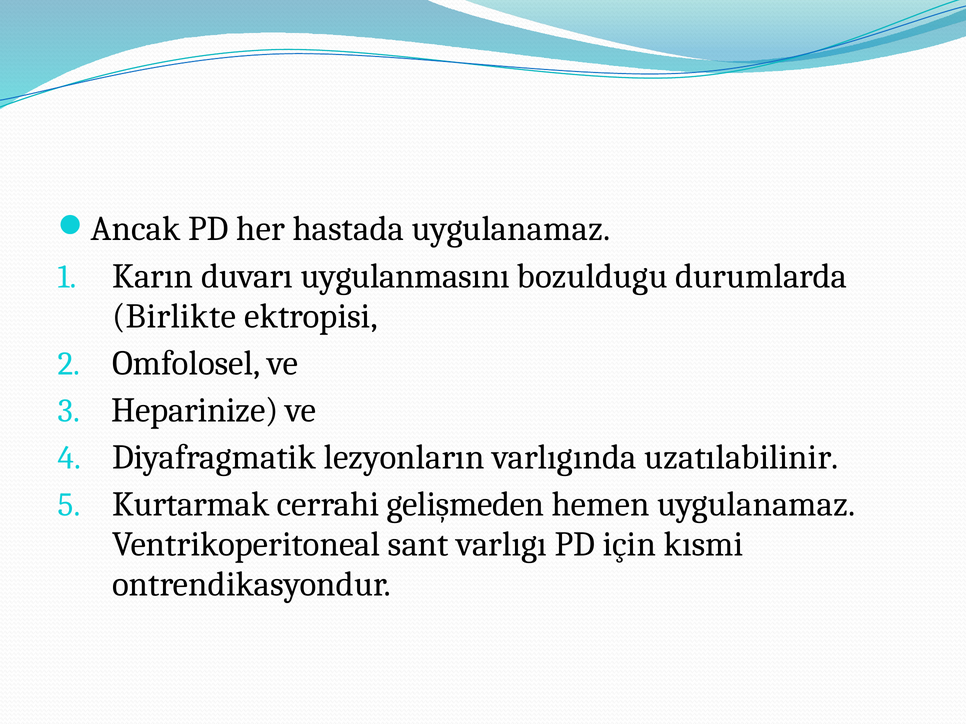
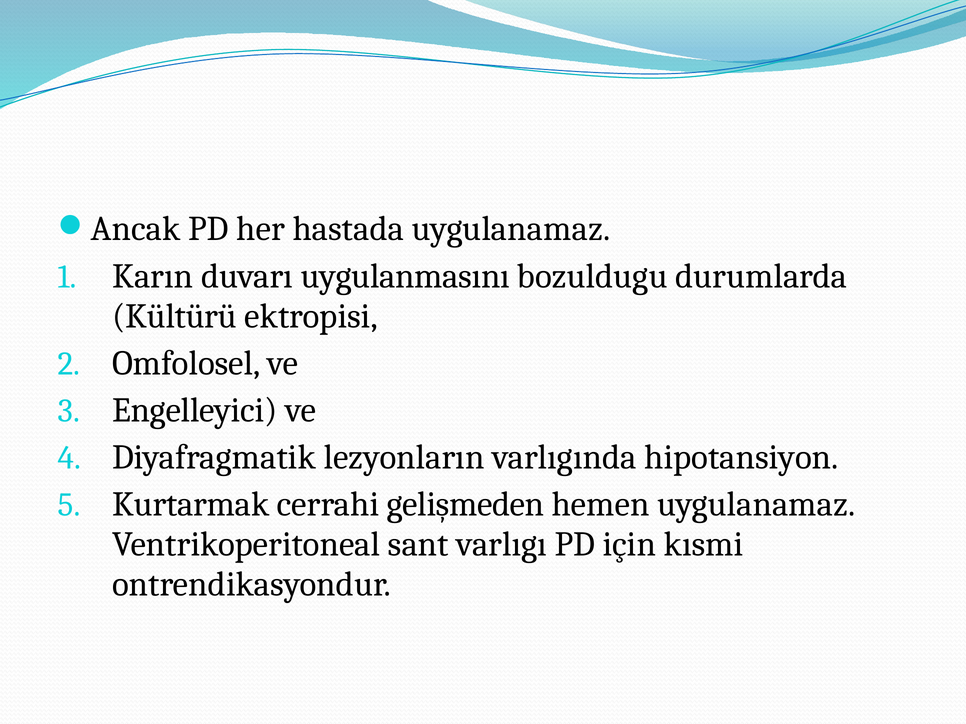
Birlikte: Birlikte -> Kültürü
Heparinize: Heparinize -> Engelleyici
uzatılabilinir: uzatılabilinir -> hipotansiyon
